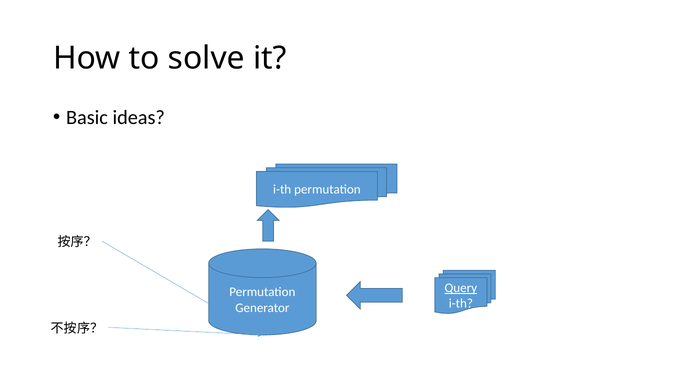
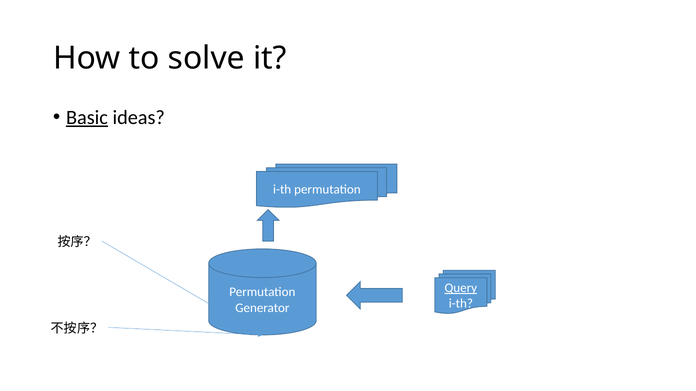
Basic underline: none -> present
